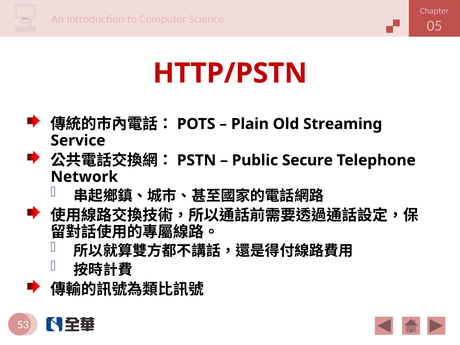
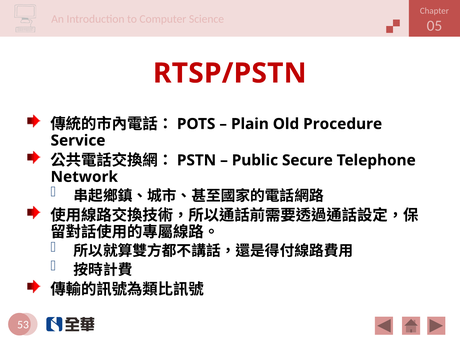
HTTP/PSTN: HTTP/PSTN -> RTSP/PSTN
Streaming: Streaming -> Procedure
